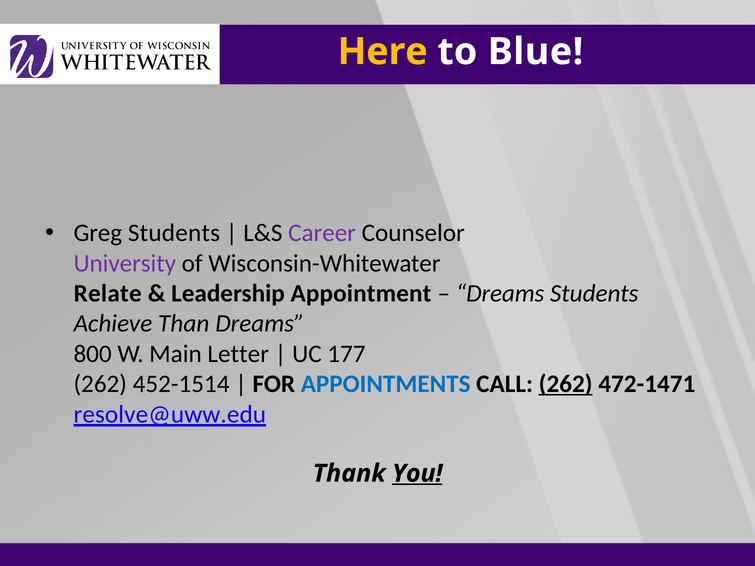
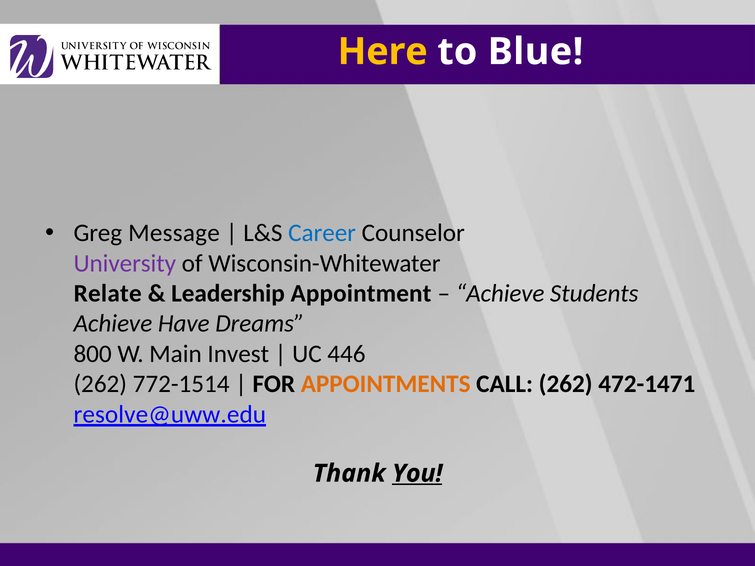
Greg Students: Students -> Message
Career colour: purple -> blue
Dreams at (500, 294): Dreams -> Achieve
Than: Than -> Have
Letter: Letter -> Invest
177: 177 -> 446
452-1514: 452-1514 -> 772-1514
APPOINTMENTS colour: blue -> orange
262 at (566, 384) underline: present -> none
